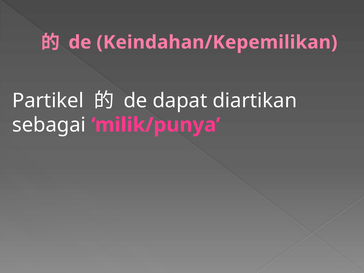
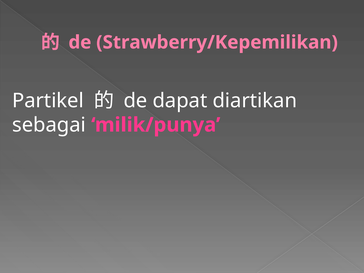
Keindahan/Kepemilikan: Keindahan/Kepemilikan -> Strawberry/Kepemilikan
